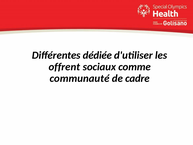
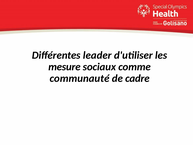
dédiée: dédiée -> leader
offrent: offrent -> mesure
